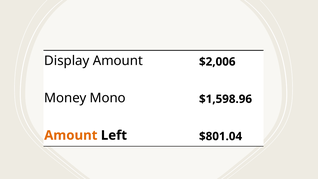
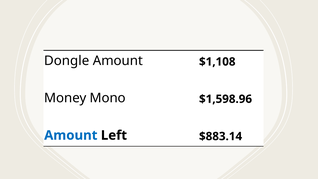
Display: Display -> Dongle
$2,006: $2,006 -> $1,108
Amount at (71, 135) colour: orange -> blue
$801.04: $801.04 -> $883.14
